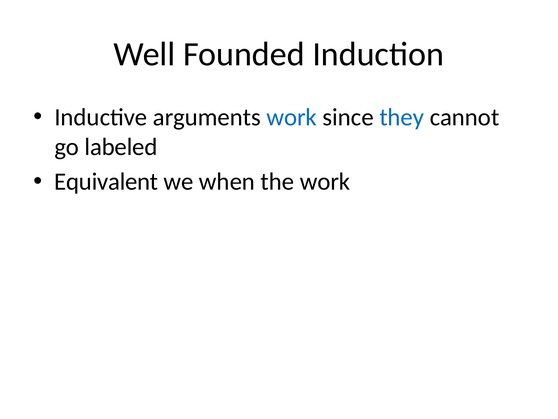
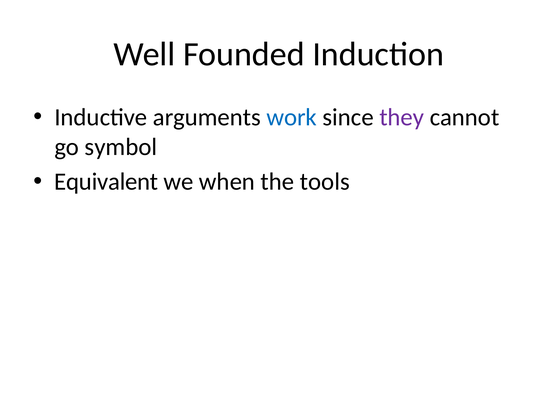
they colour: blue -> purple
labeled: labeled -> symbol
the work: work -> tools
